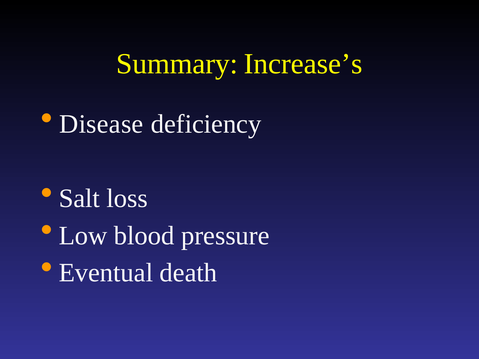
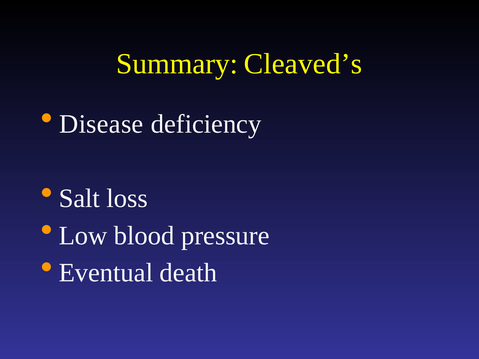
Increase’s: Increase’s -> Cleaved’s
